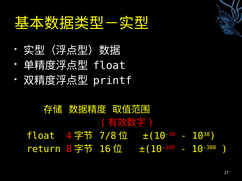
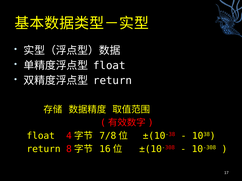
printf at (113, 81): printf -> return
